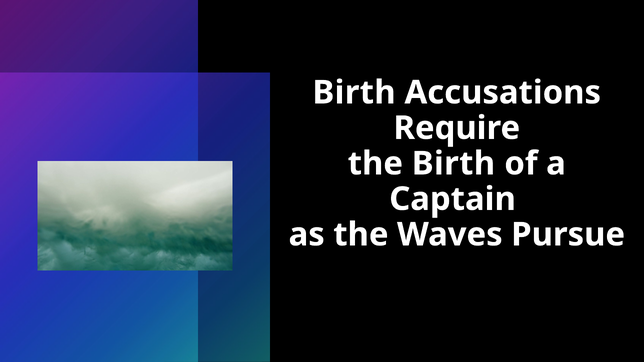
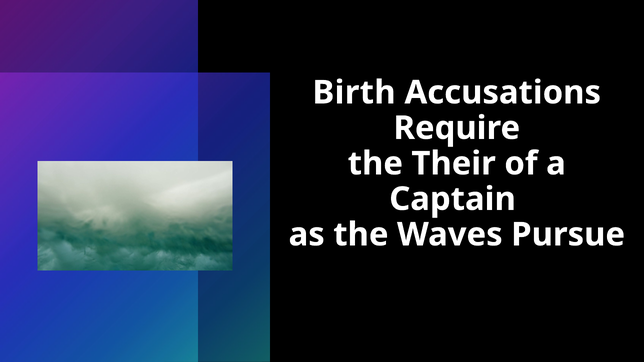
the Birth: Birth -> Their
